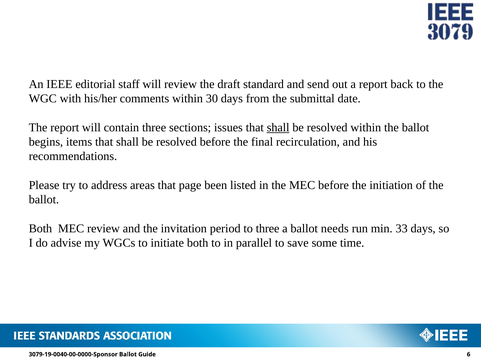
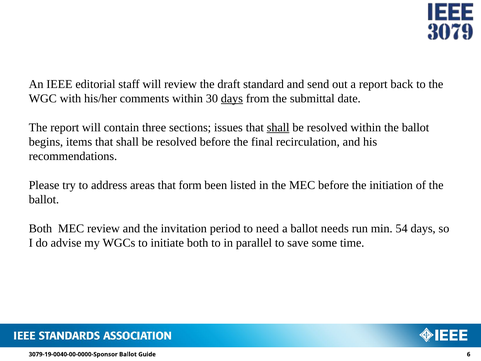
days at (232, 98) underline: none -> present
page: page -> form
to three: three -> need
33: 33 -> 54
